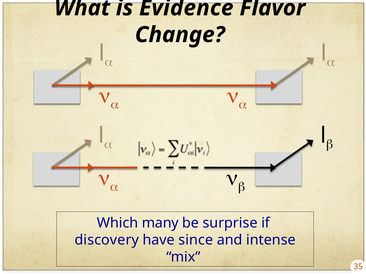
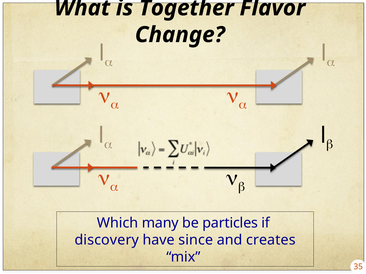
Evidence: Evidence -> Together
surprise: surprise -> particles
intense: intense -> creates
